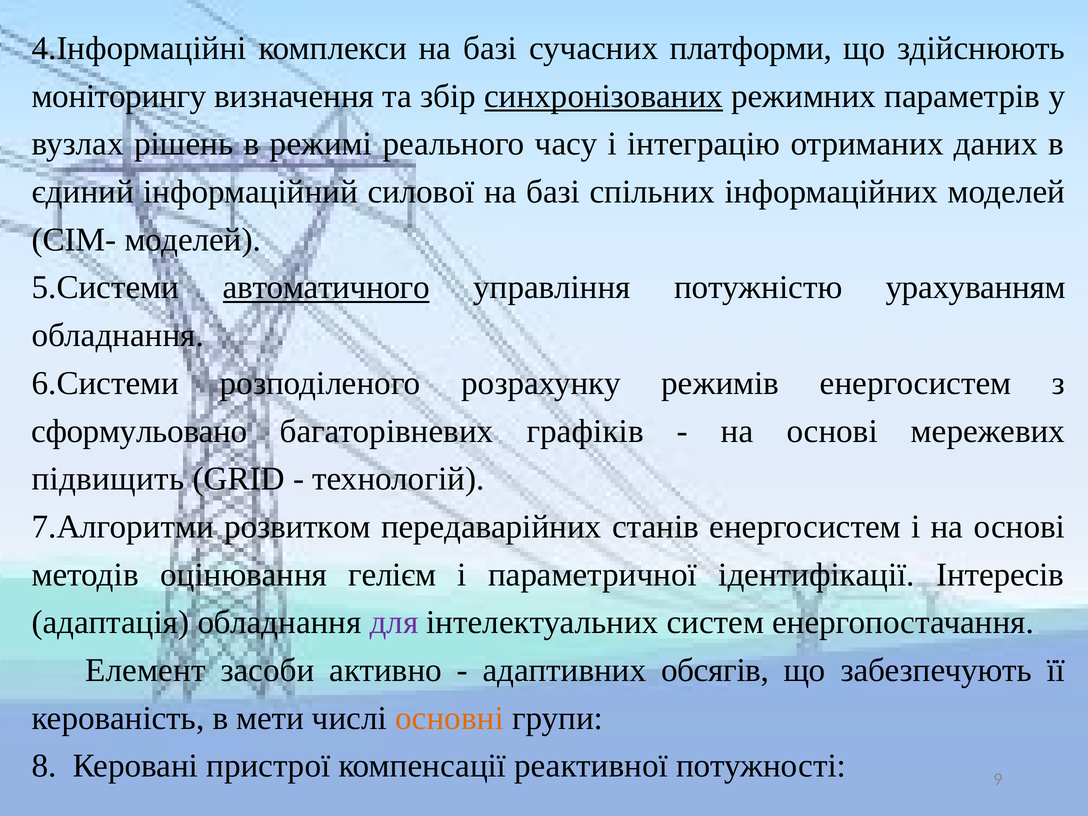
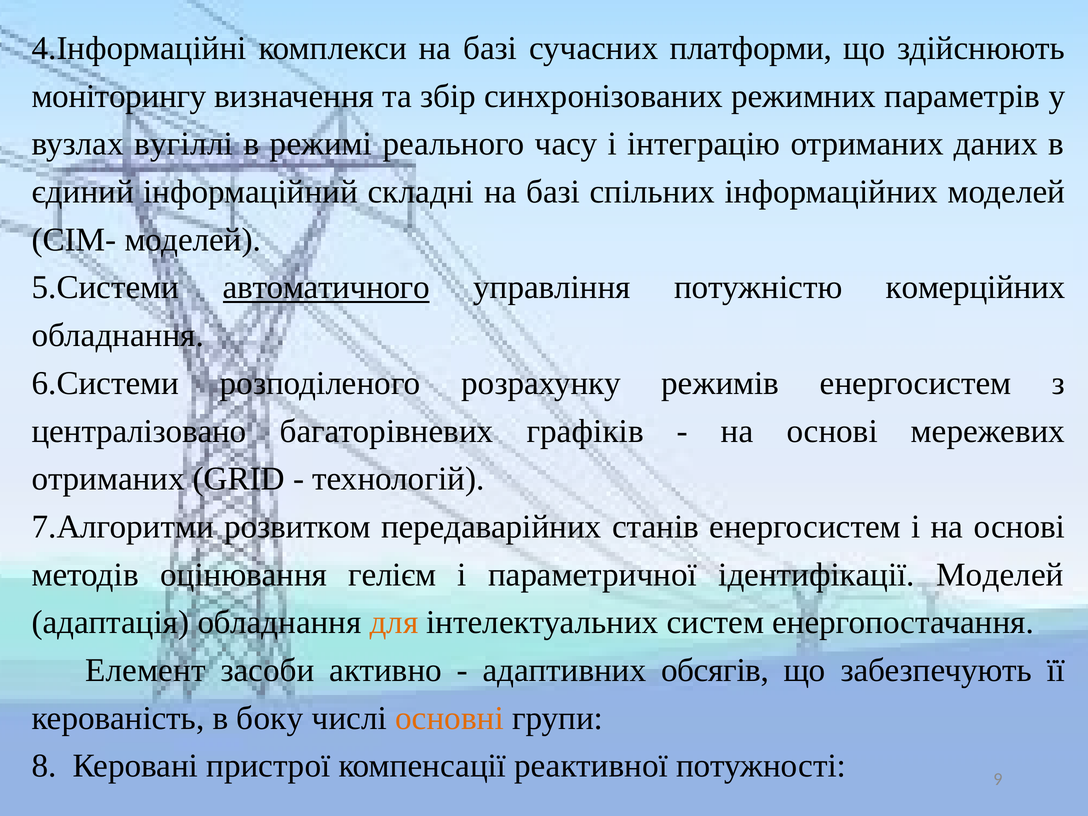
синхронізованих underline: present -> none
рішень: рішень -> вугіллі
силової: силової -> складні
урахуванням: урахуванням -> комерційних
сформульовано: сформульовано -> централізовано
підвищить at (108, 479): підвищить -> отриманих
ідентифікації Інтересів: Інтересів -> Моделей
для colour: purple -> orange
мети: мети -> боку
